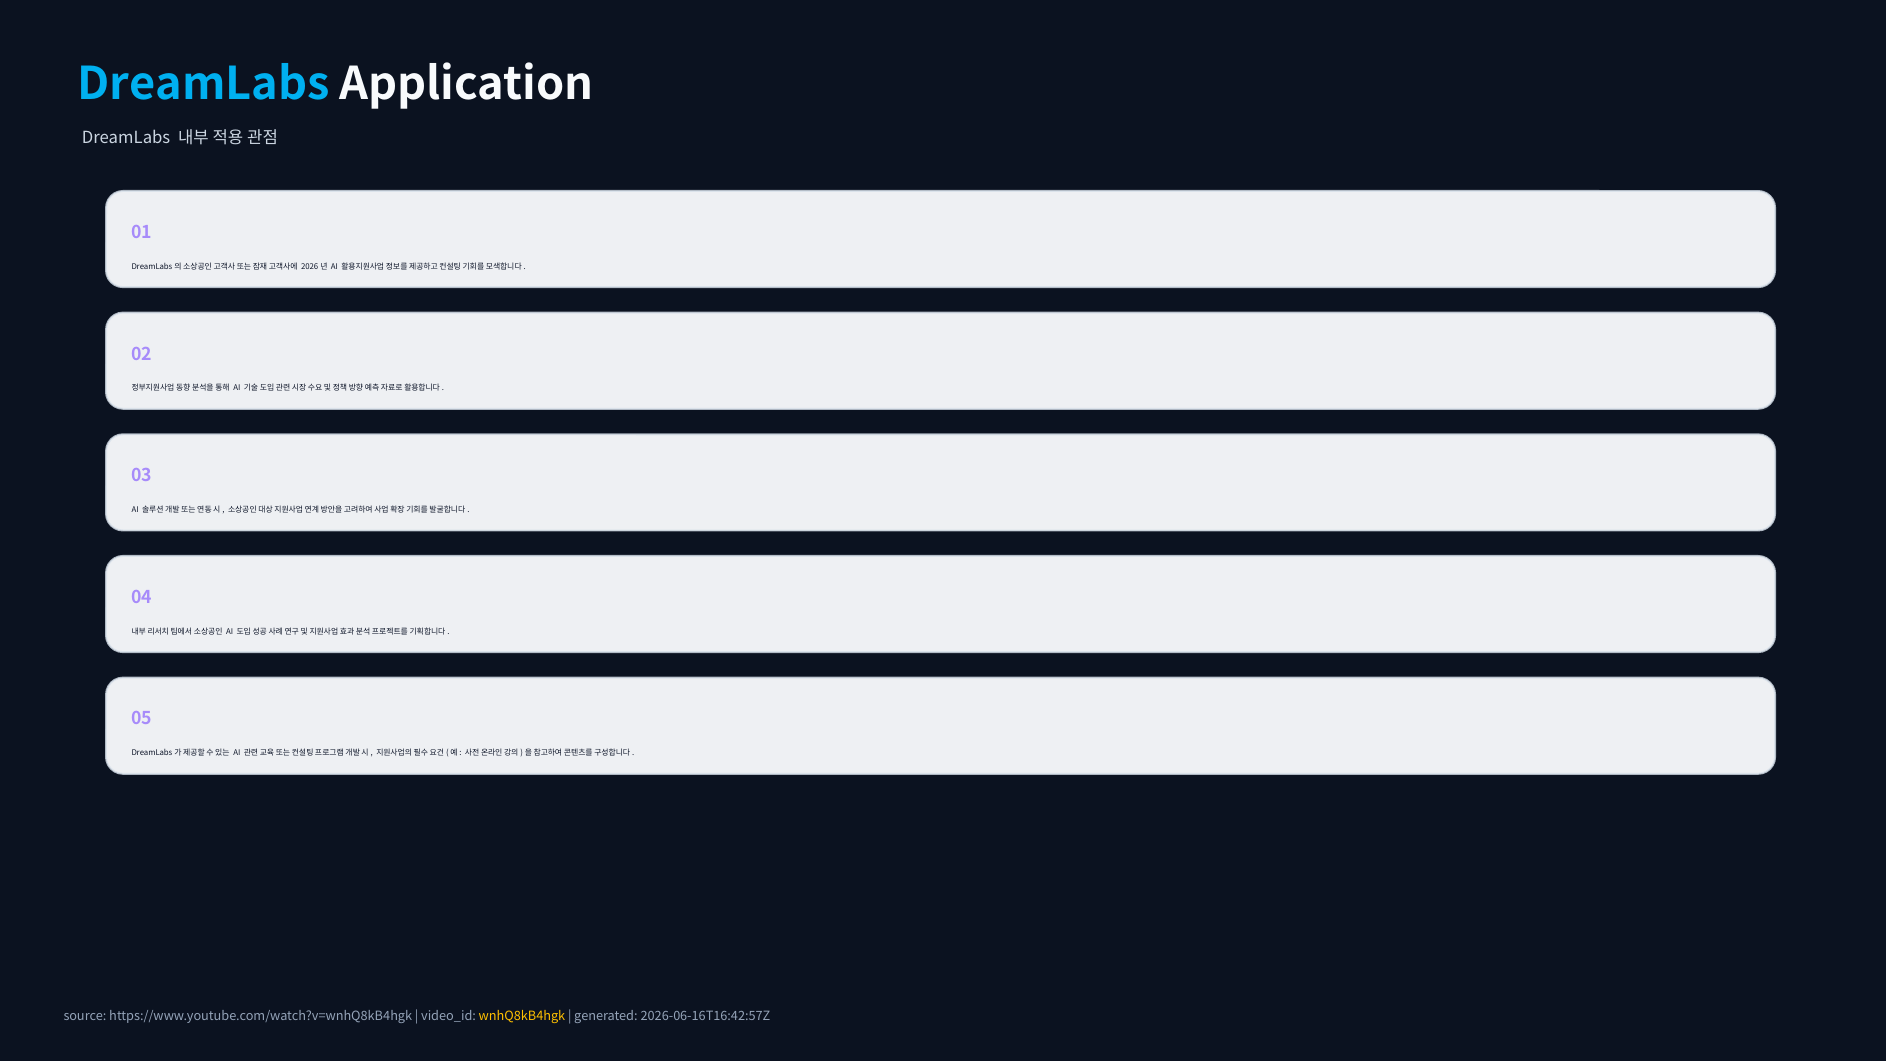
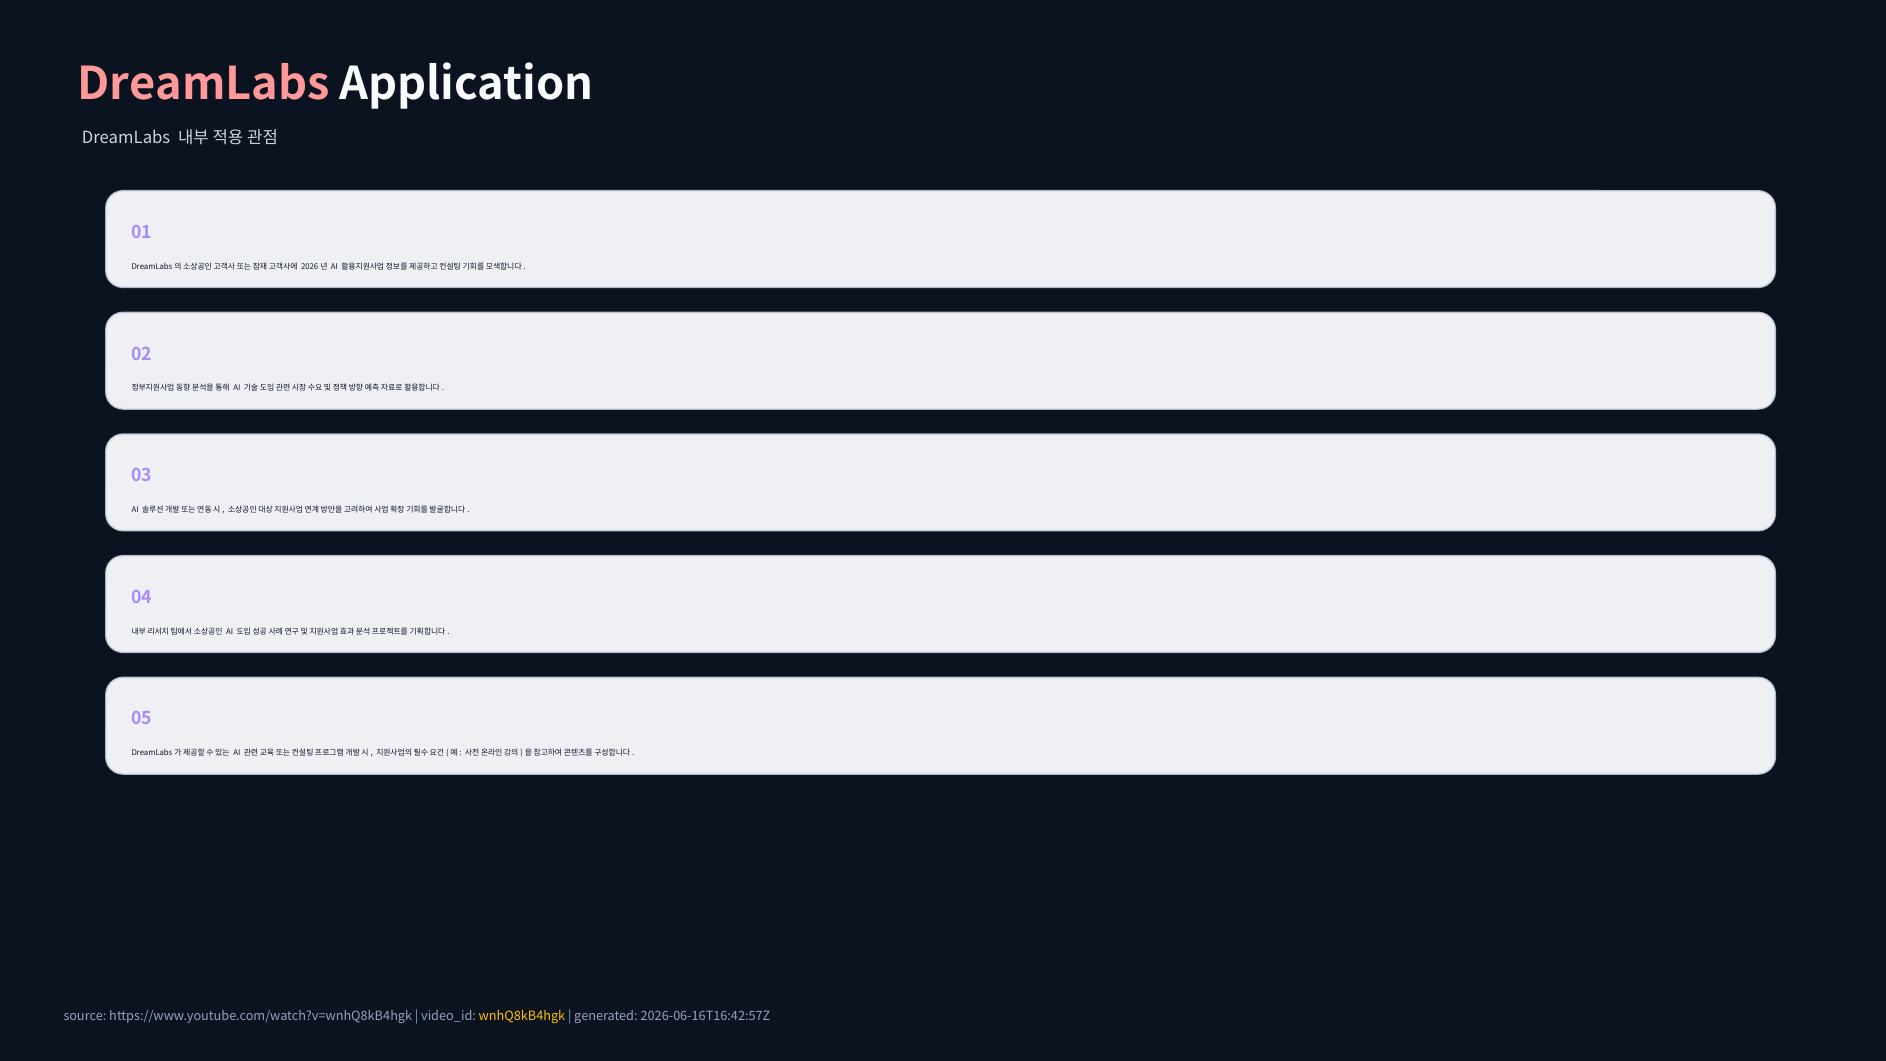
DreamLabs at (204, 84) colour: light blue -> pink
